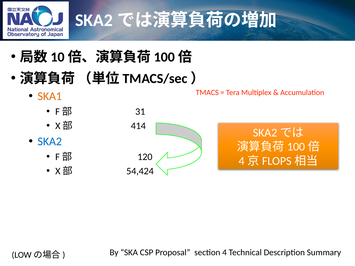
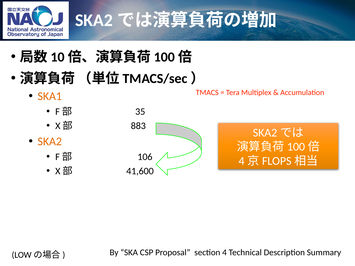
31: 31 -> 35
414: 414 -> 883
SKA2 colour: blue -> orange
120: 120 -> 106
54,424: 54,424 -> 41,600
